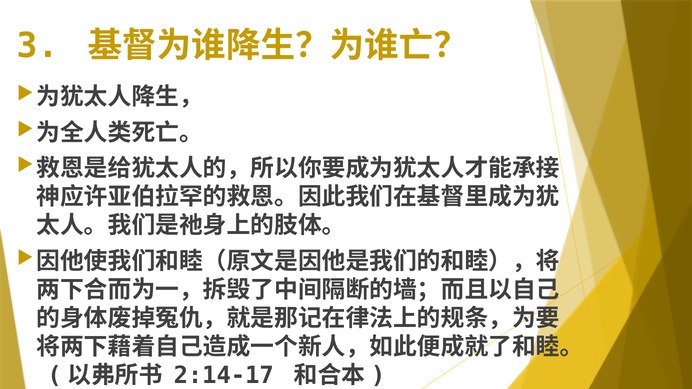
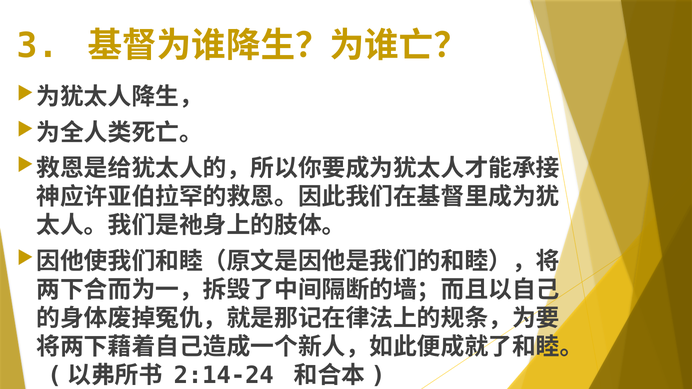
2:14-17: 2:14-17 -> 2:14-24
